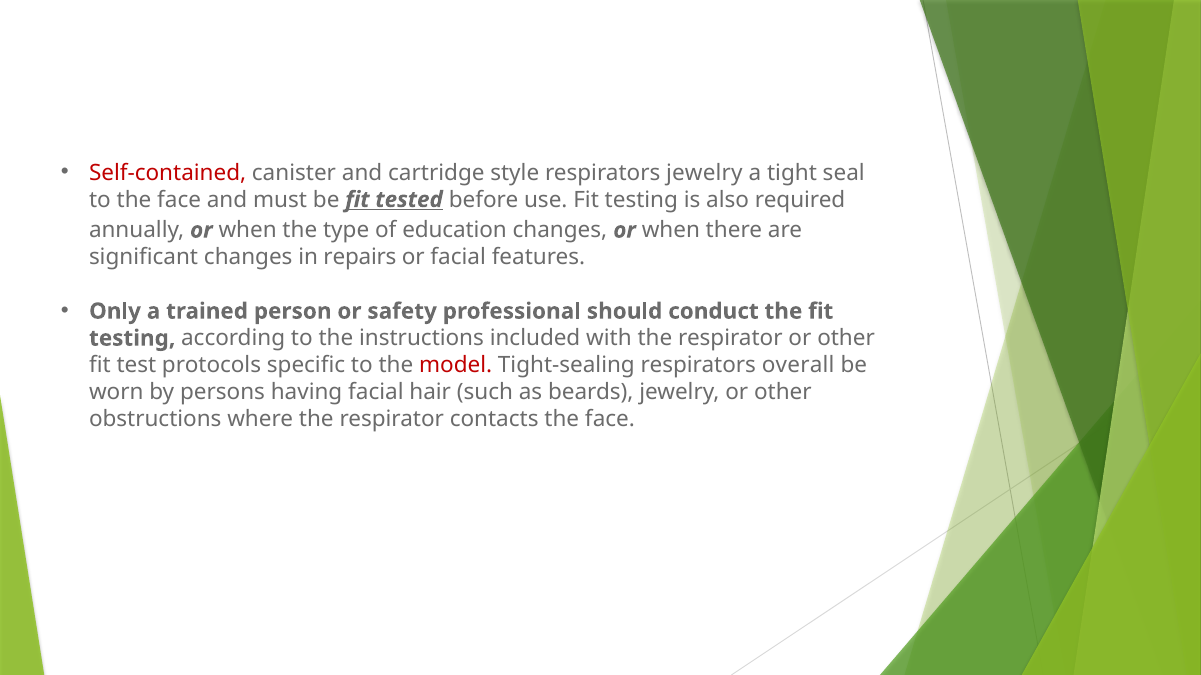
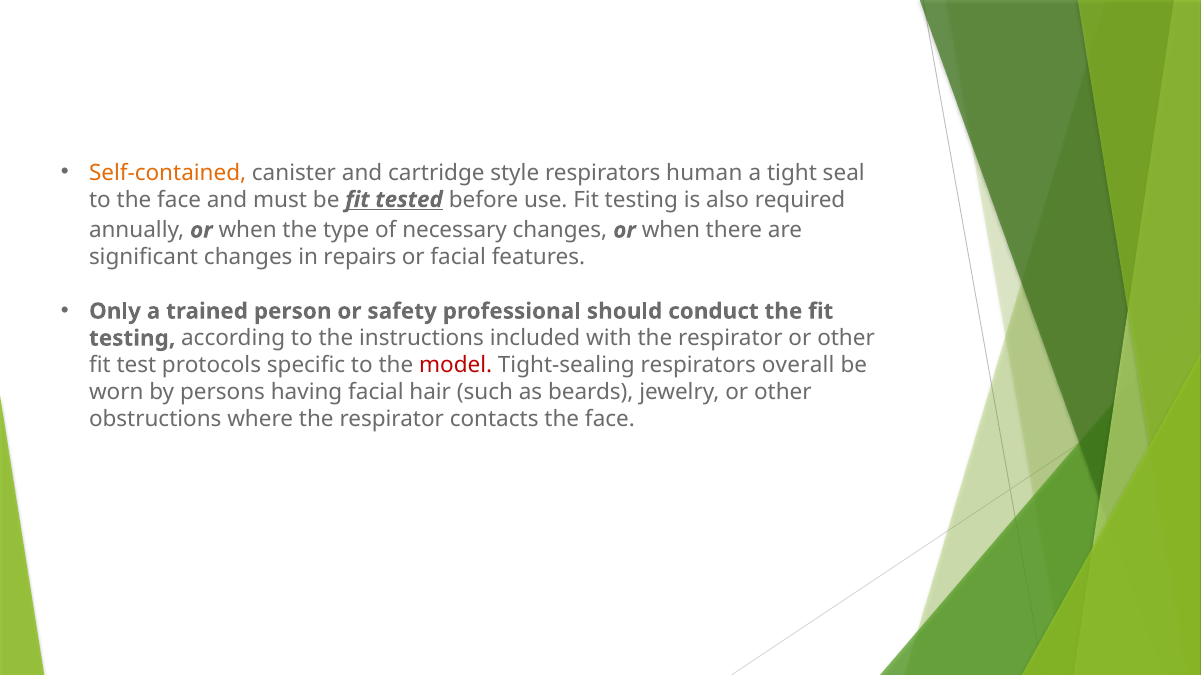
Self-contained colour: red -> orange
respirators jewelry: jewelry -> human
education: education -> necessary
